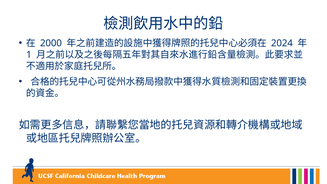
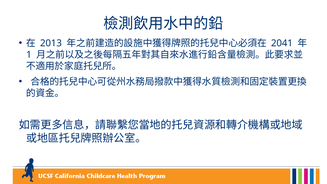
2000: 2000 -> 2013
2024: 2024 -> 2041
